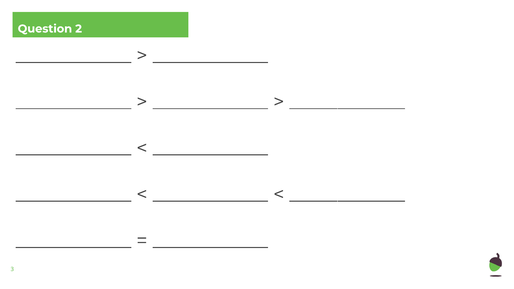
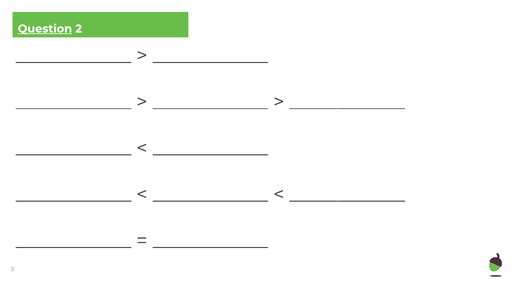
Question underline: none -> present
